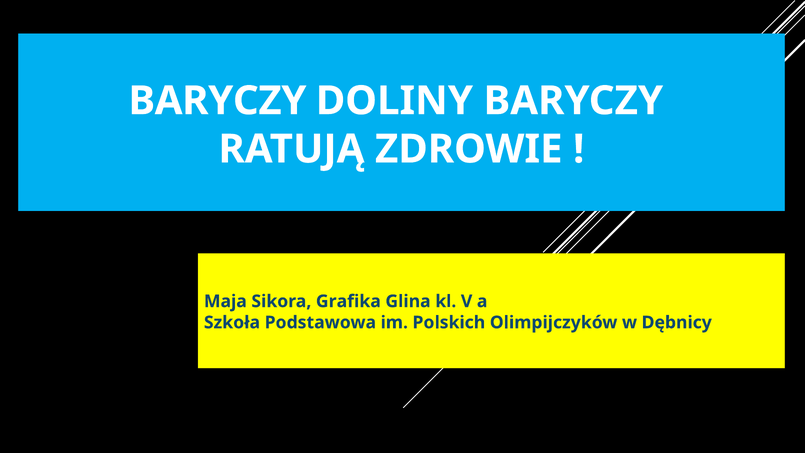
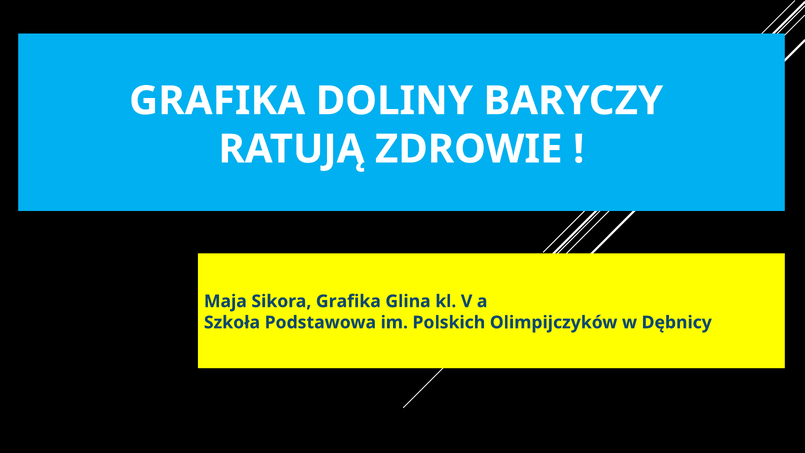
BARYCZY at (217, 101): BARYCZY -> GRAFIKA
